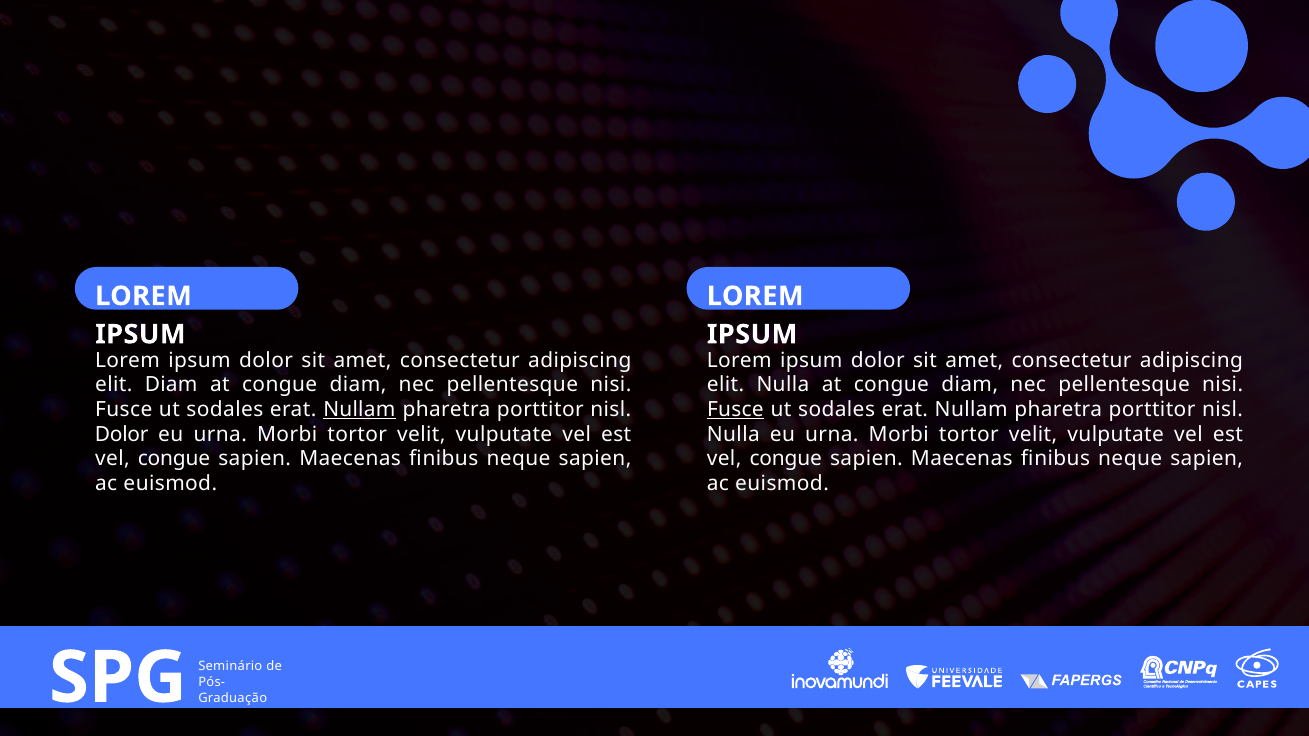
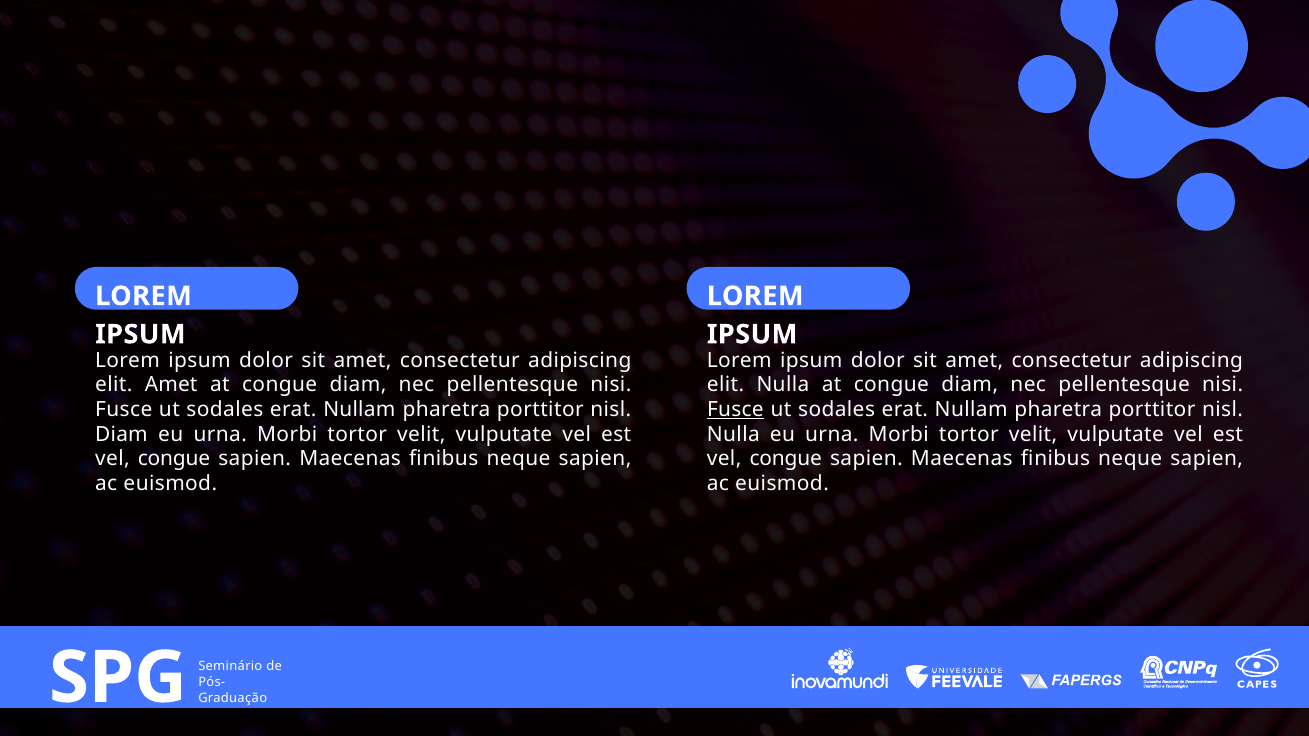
elit Diam: Diam -> Amet
Nullam at (359, 410) underline: present -> none
Dolor at (122, 434): Dolor -> Diam
